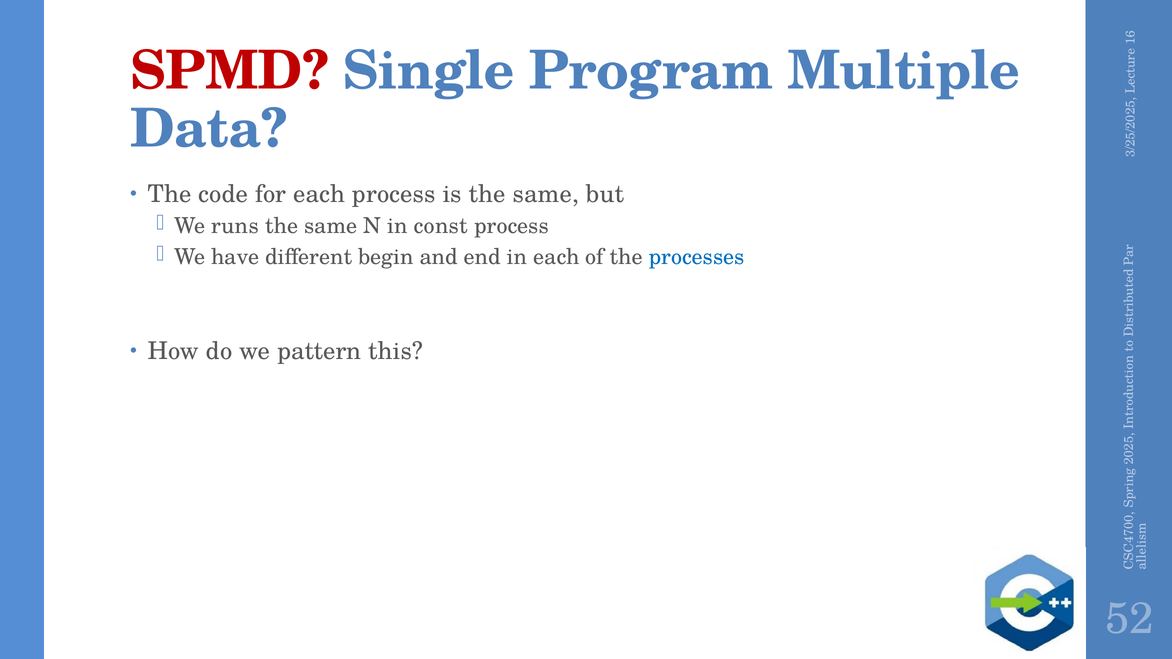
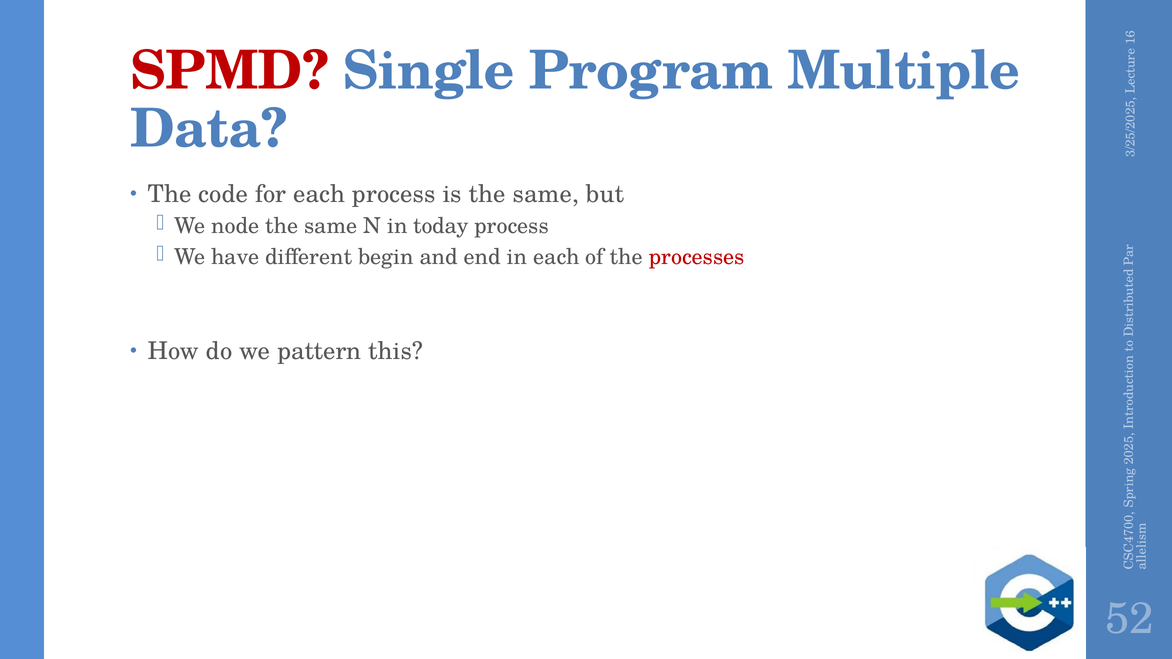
runs: runs -> node
const: const -> today
processes colour: blue -> red
